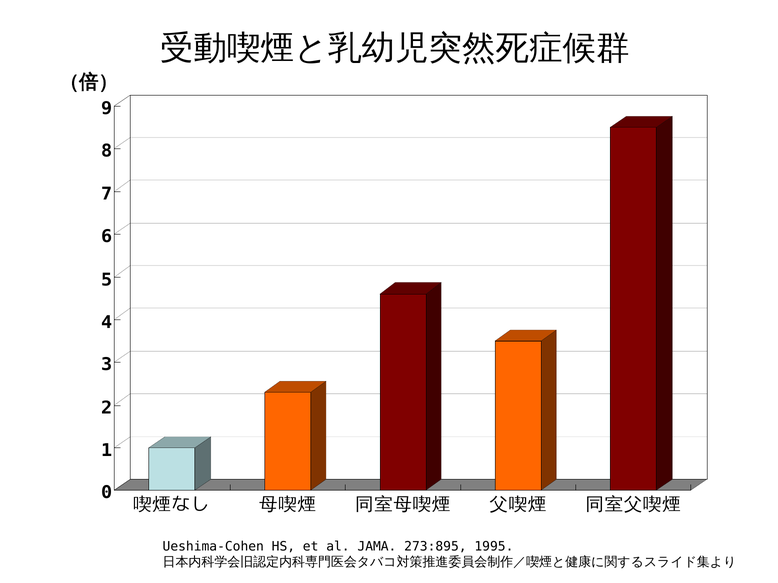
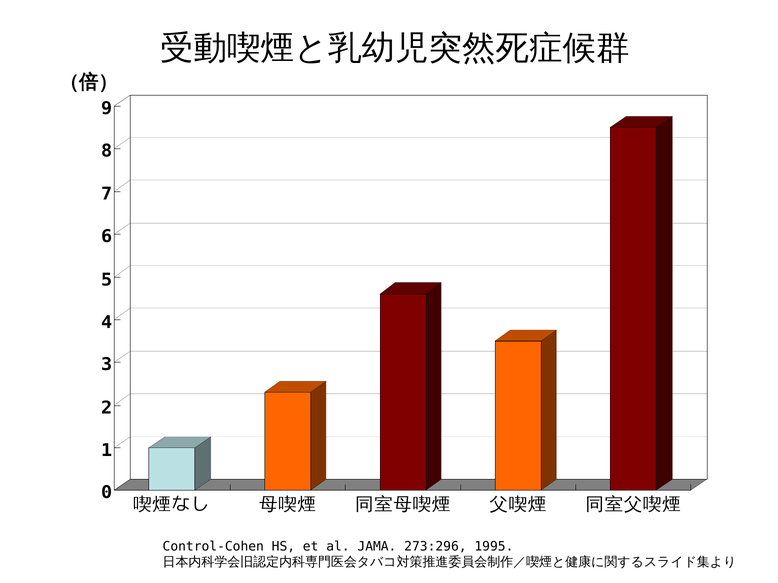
Ueshima-Cohen: Ueshima-Cohen -> Control-Cohen
273:895: 273:895 -> 273:296
